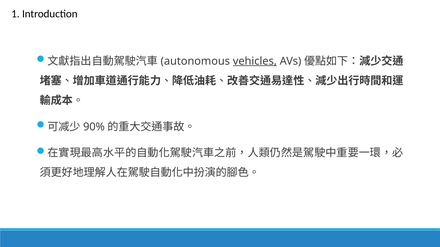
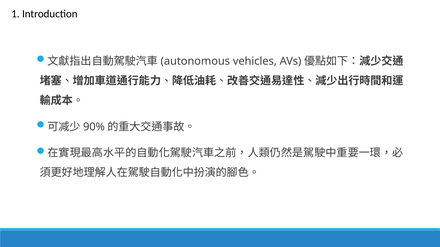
vehicles underline: present -> none
